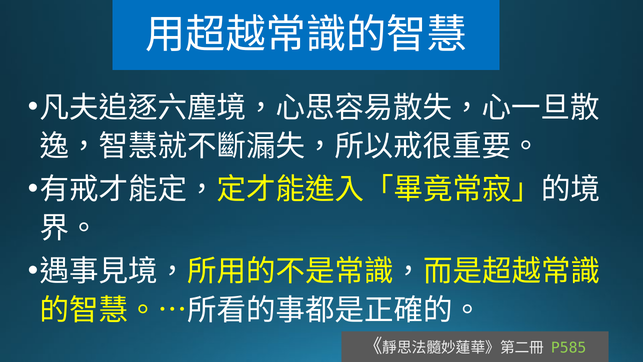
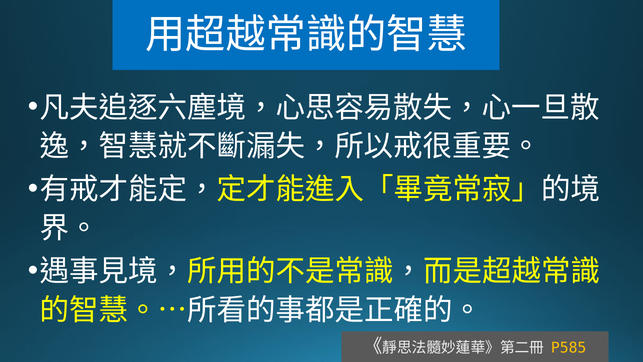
P585 colour: light green -> yellow
